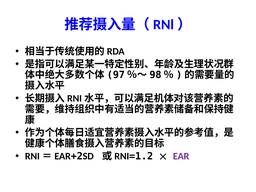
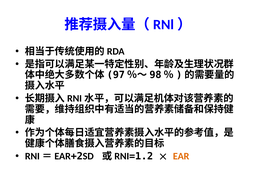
EAR colour: purple -> orange
